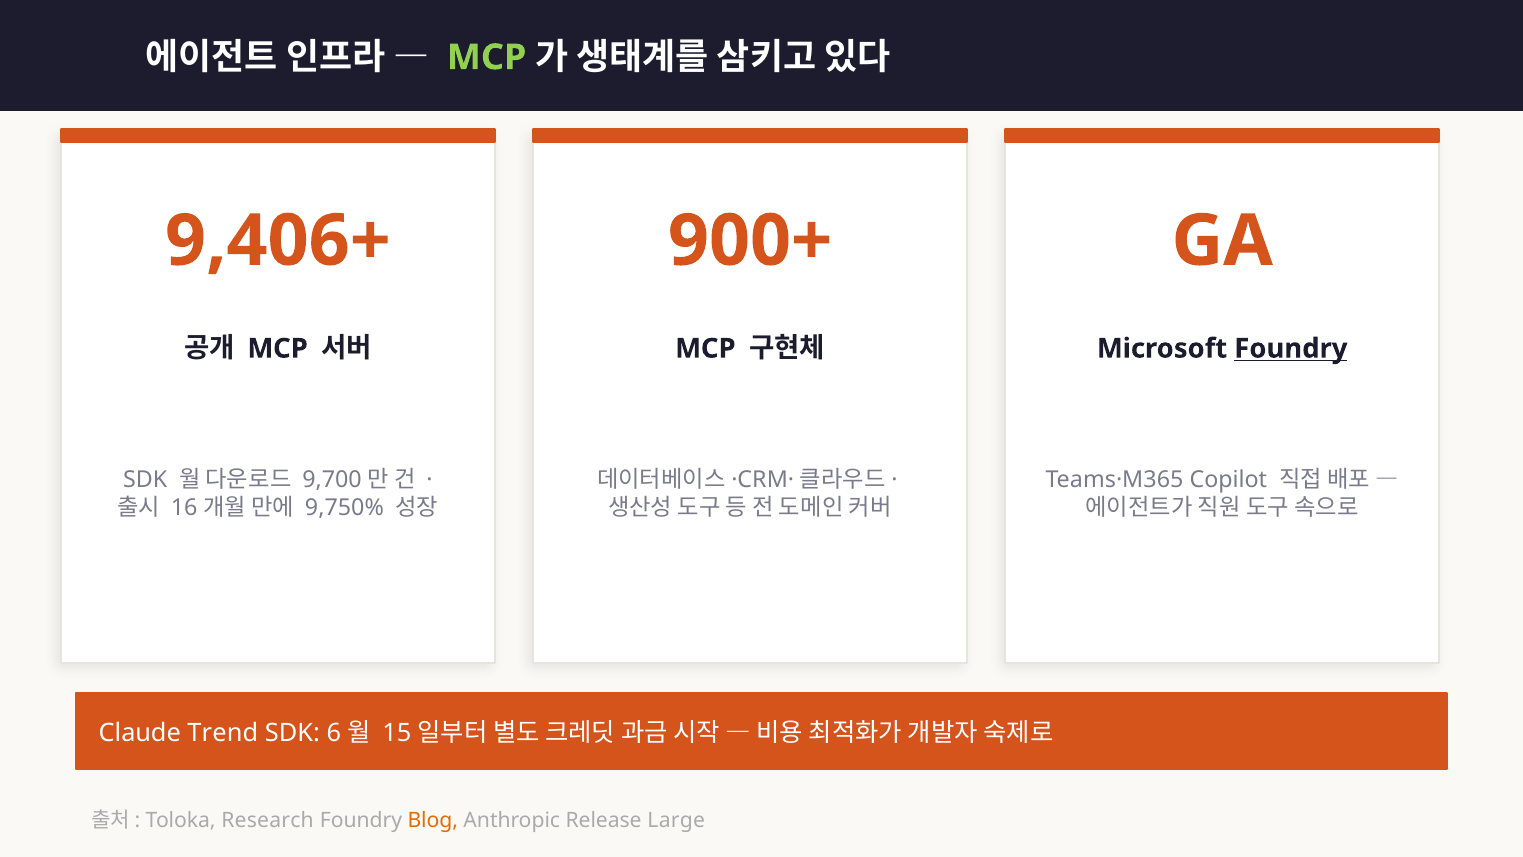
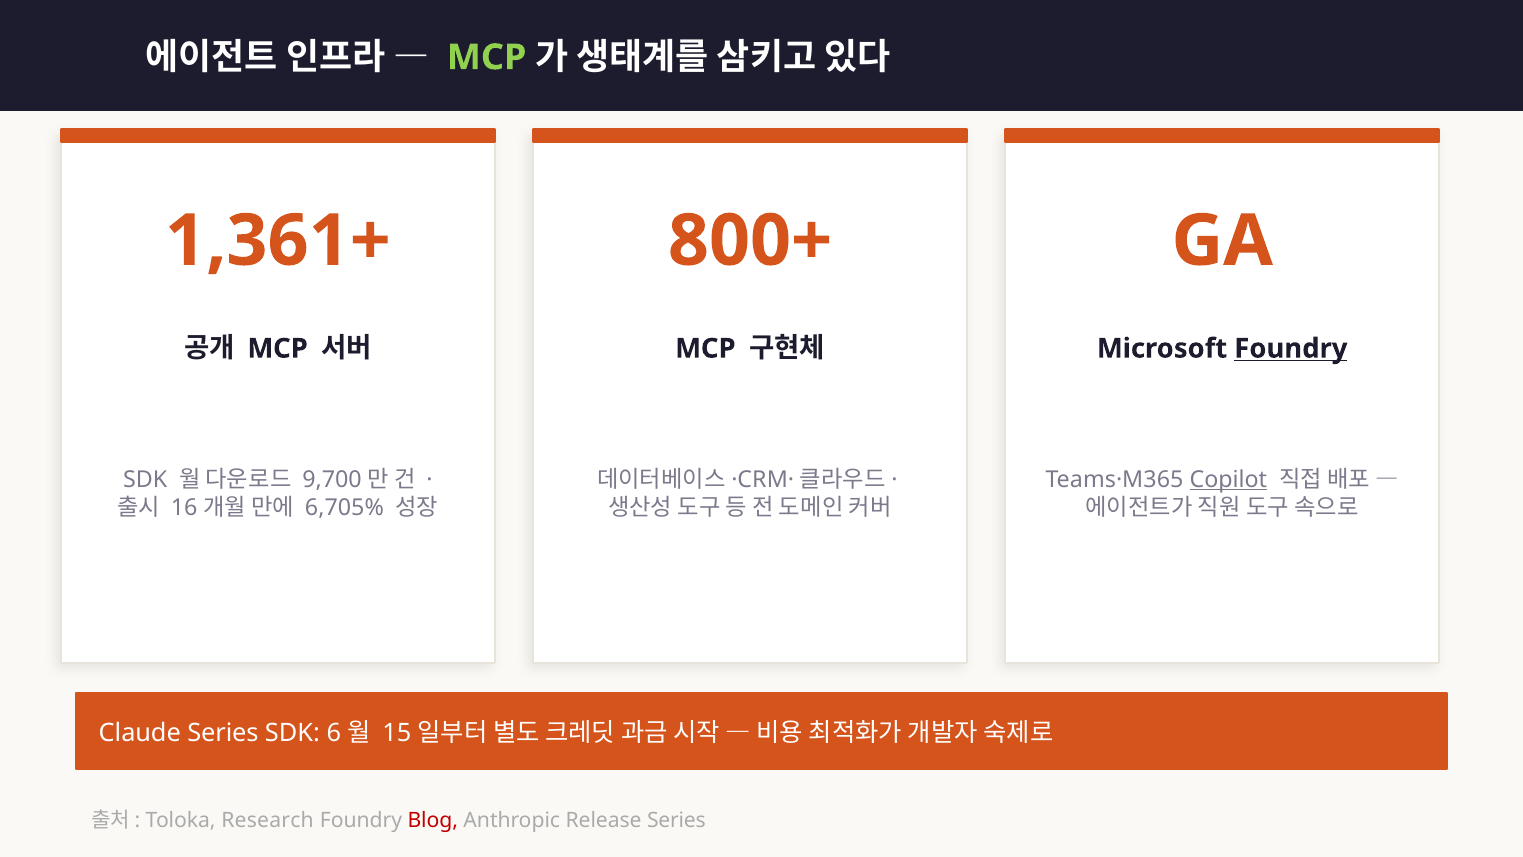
9,406+: 9,406+ -> 1,361+
900+: 900+ -> 800+
Copilot underline: none -> present
9,750%: 9,750% -> 6,705%
Claude Trend: Trend -> Series
Blog colour: orange -> red
Release Large: Large -> Series
